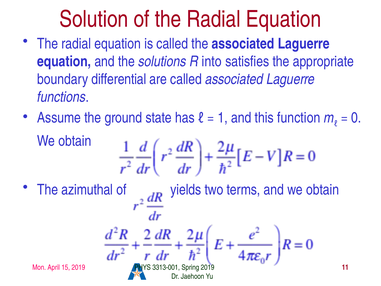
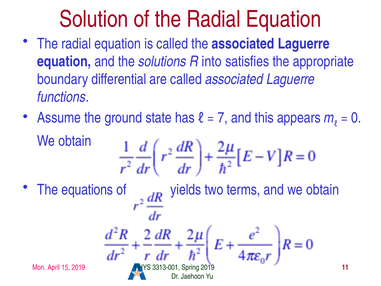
1: 1 -> 7
function: function -> appears
azimuthal: azimuthal -> equations
